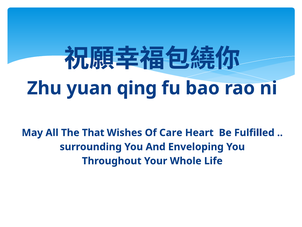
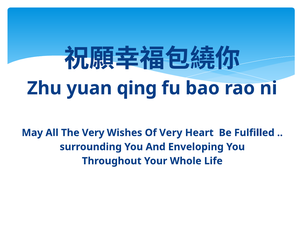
The That: That -> Very
Of Care: Care -> Very
